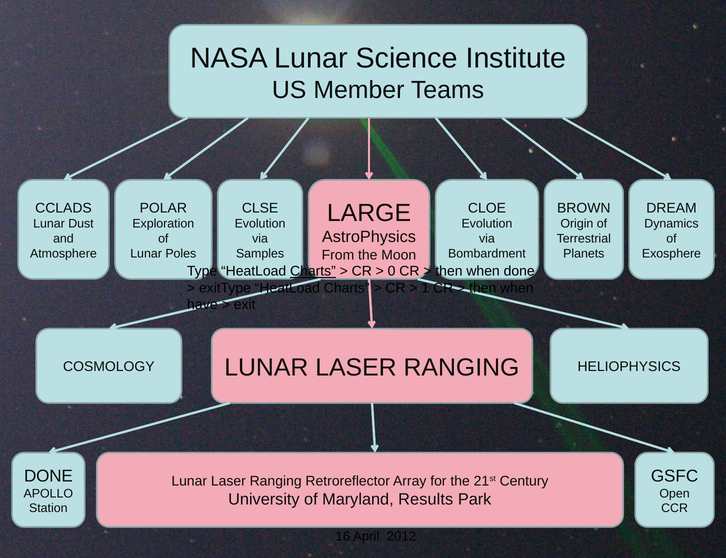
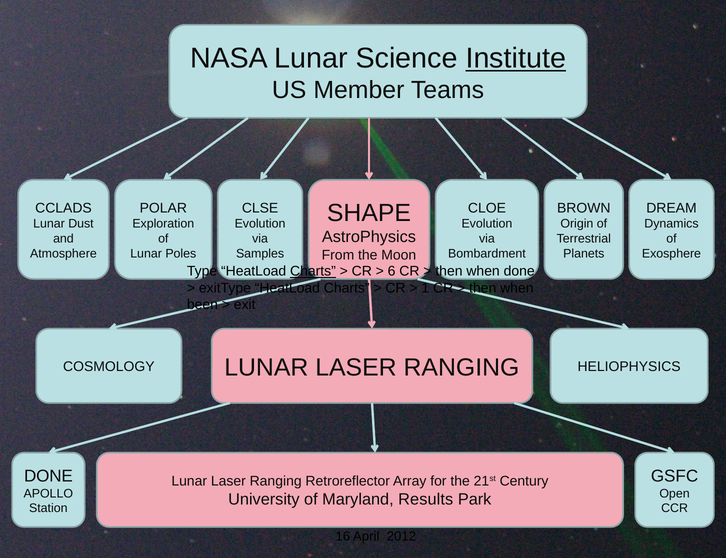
Institute underline: none -> present
LARGE: LARGE -> SHAPE
0: 0 -> 6
have: have -> been
